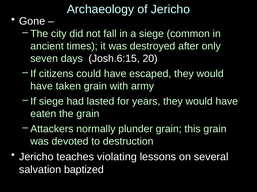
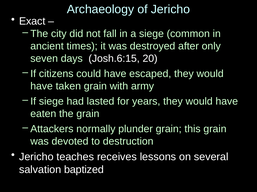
Gone: Gone -> Exact
violating: violating -> receives
